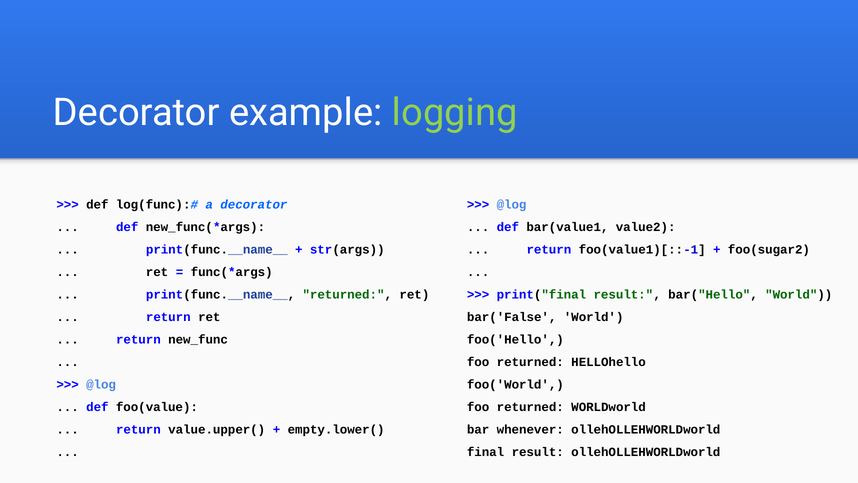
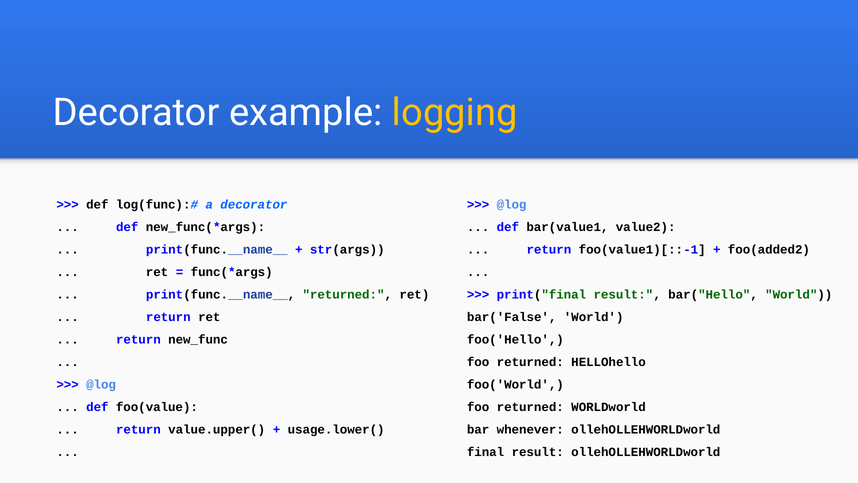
logging colour: light green -> yellow
foo(sugar2: foo(sugar2 -> foo(added2
empty.lower(: empty.lower( -> usage.lower(
